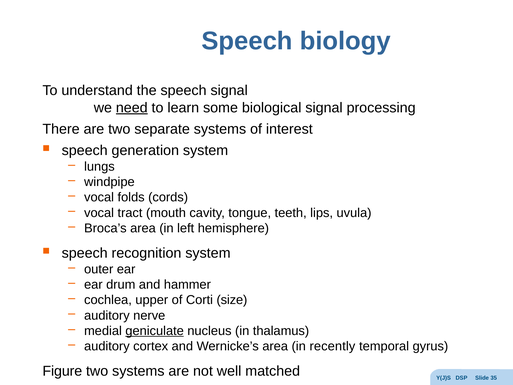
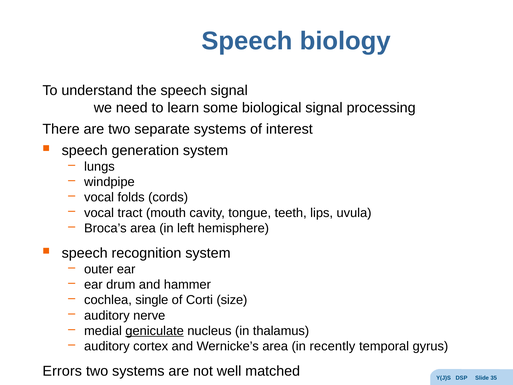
need underline: present -> none
upper: upper -> single
Figure: Figure -> Errors
